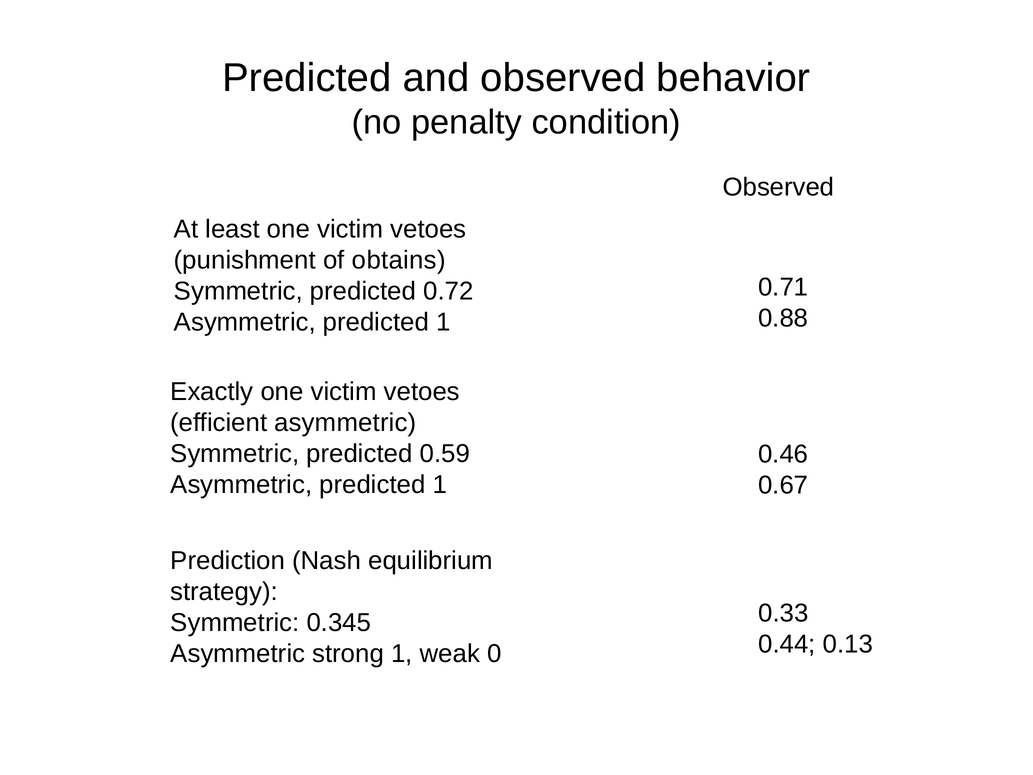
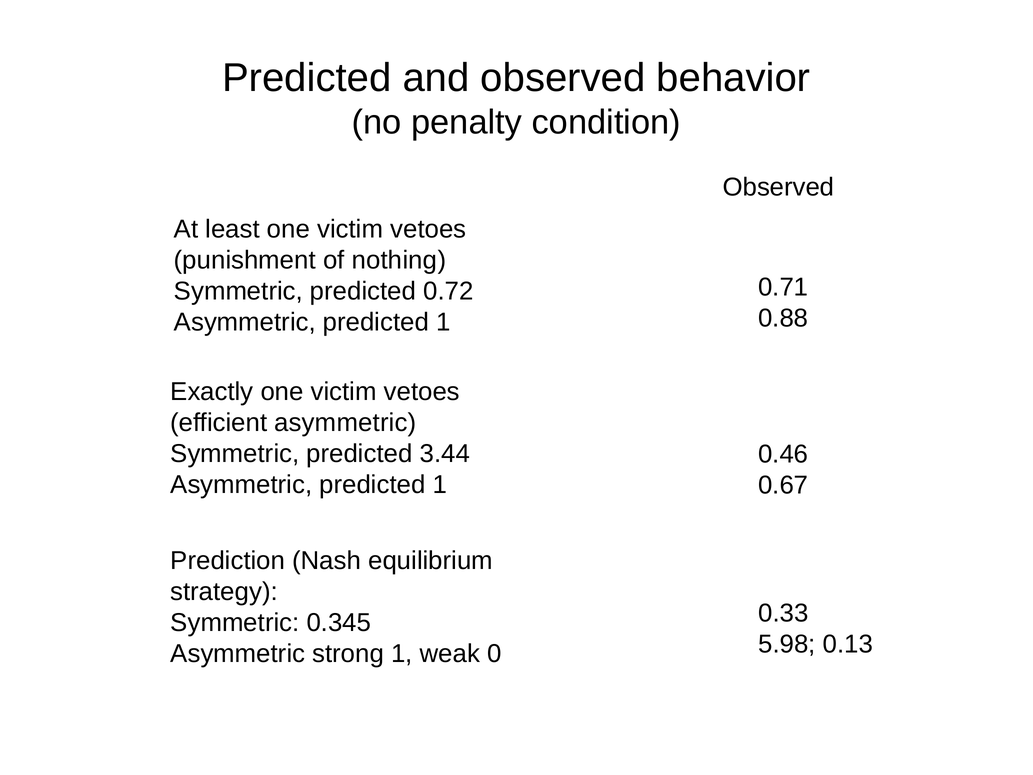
obtains: obtains -> nothing
0.59: 0.59 -> 3.44
0.44: 0.44 -> 5.98
